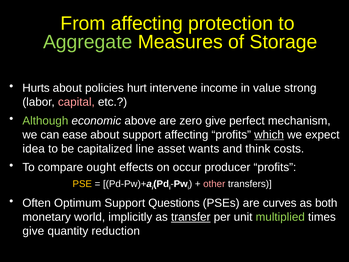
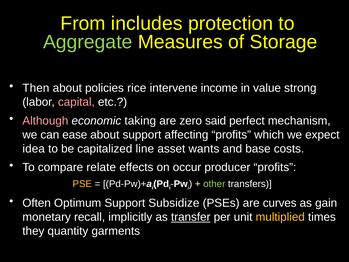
From affecting: affecting -> includes
Hurts: Hurts -> Then
hurt: hurt -> rice
Although colour: light green -> pink
above: above -> taking
zero give: give -> said
which underline: present -> none
think: think -> base
ought: ought -> relate
other colour: pink -> light green
Questions: Questions -> Subsidize
both: both -> gain
world: world -> recall
multiplied colour: light green -> yellow
give at (33, 231): give -> they
reduction: reduction -> garments
